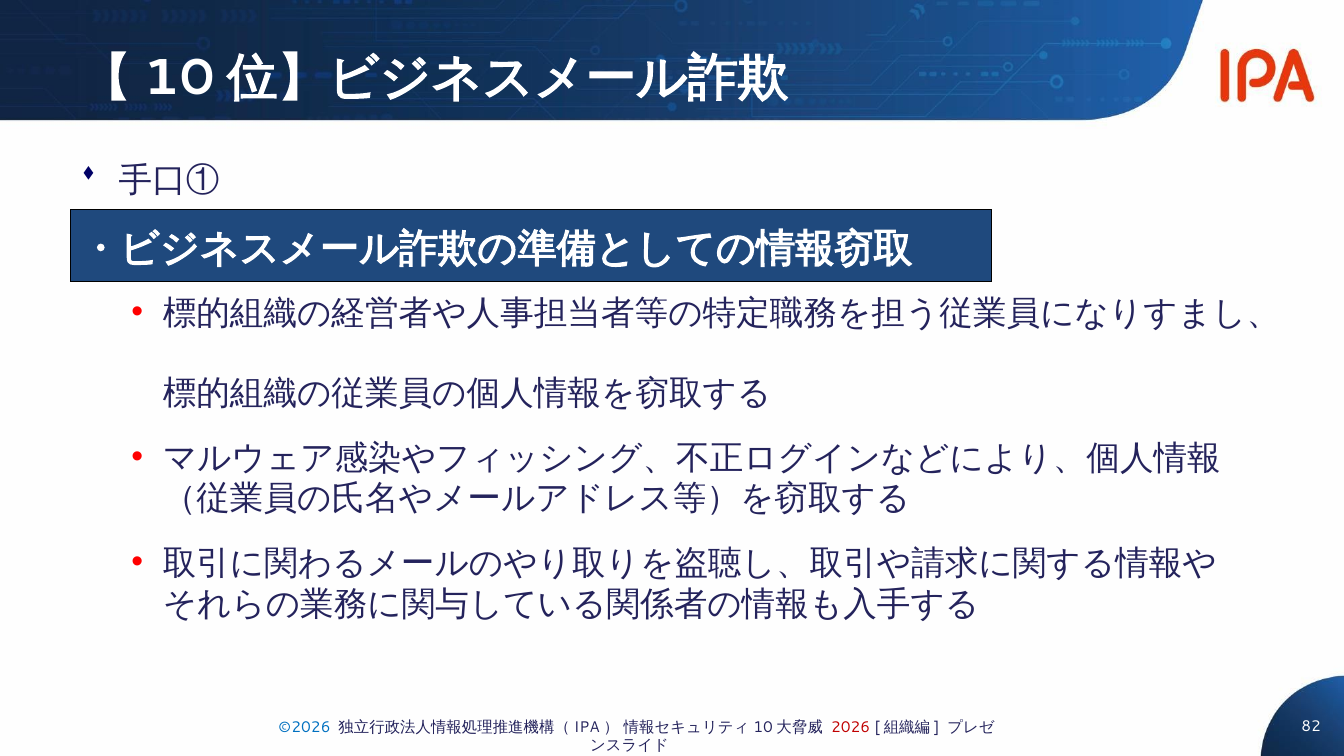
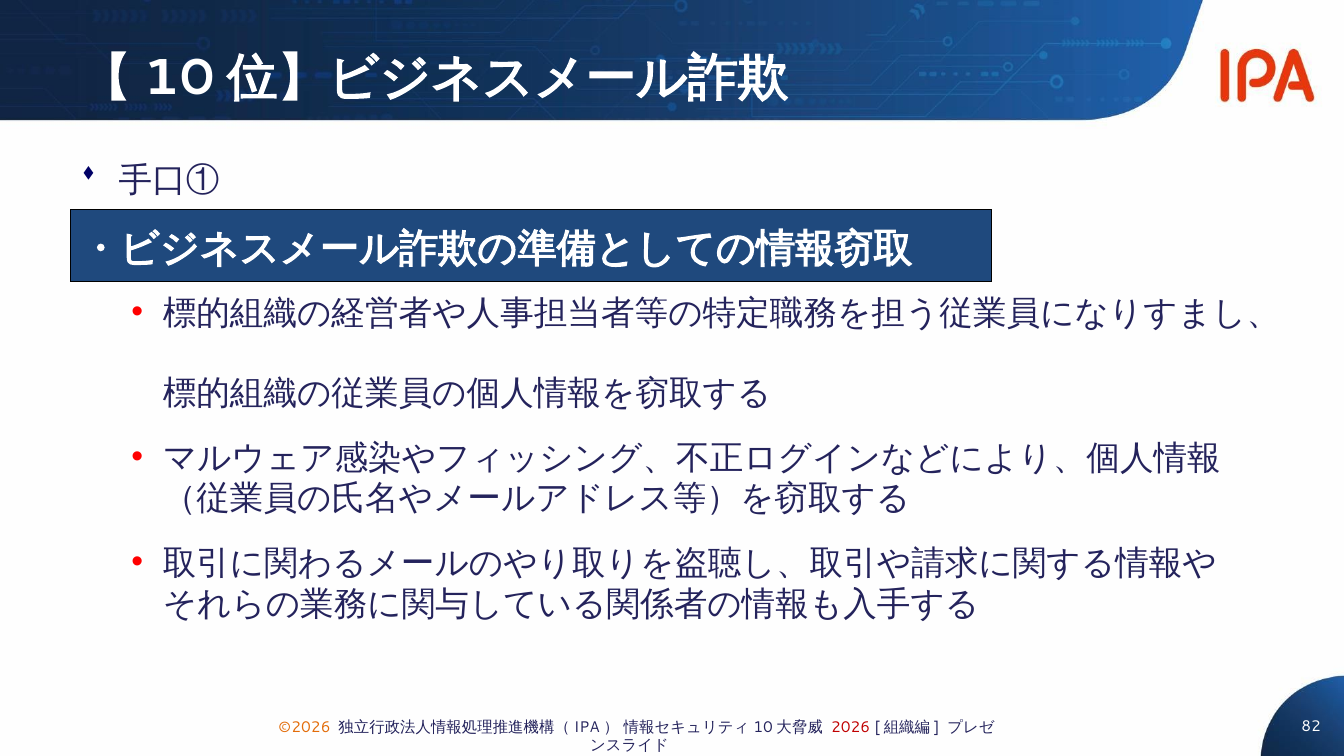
©2026 colour: blue -> orange
